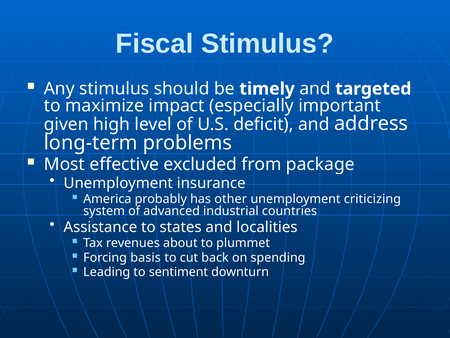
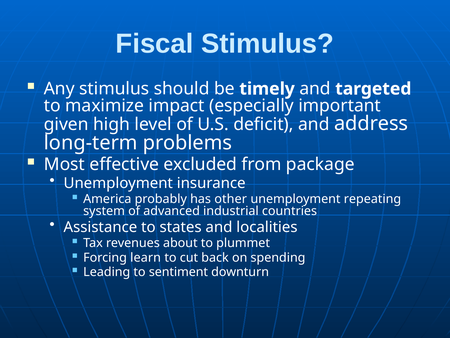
criticizing: criticizing -> repeating
basis: basis -> learn
